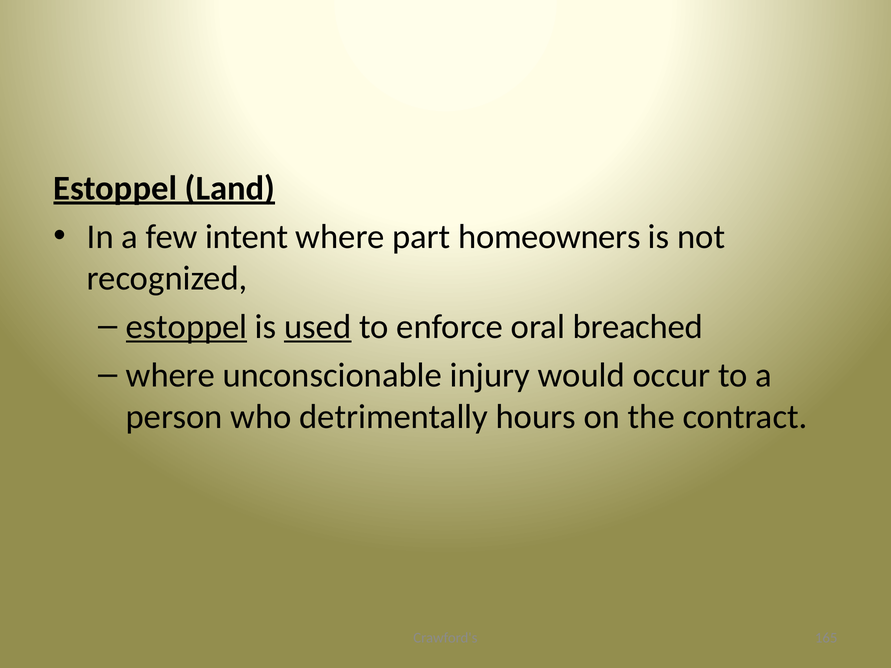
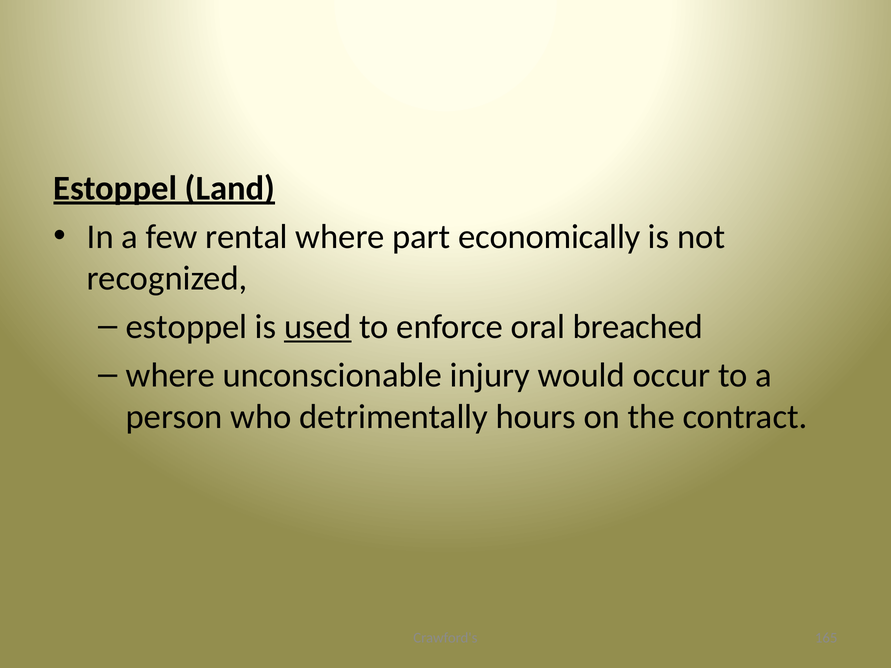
intent: intent -> rental
homeowners: homeowners -> economically
estoppel at (187, 327) underline: present -> none
